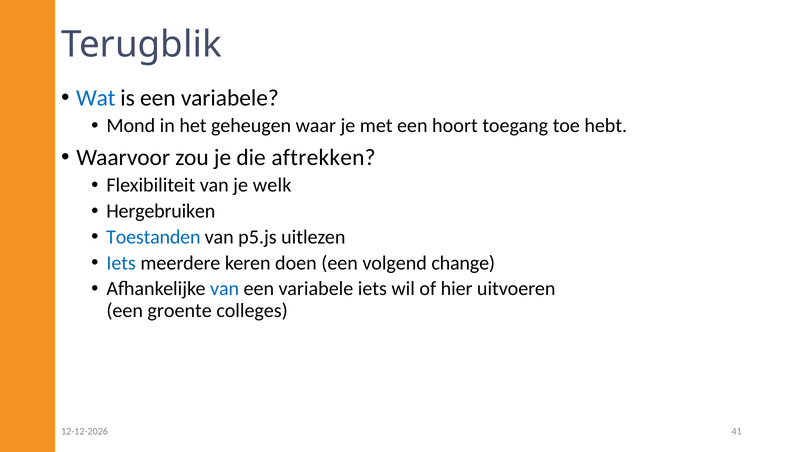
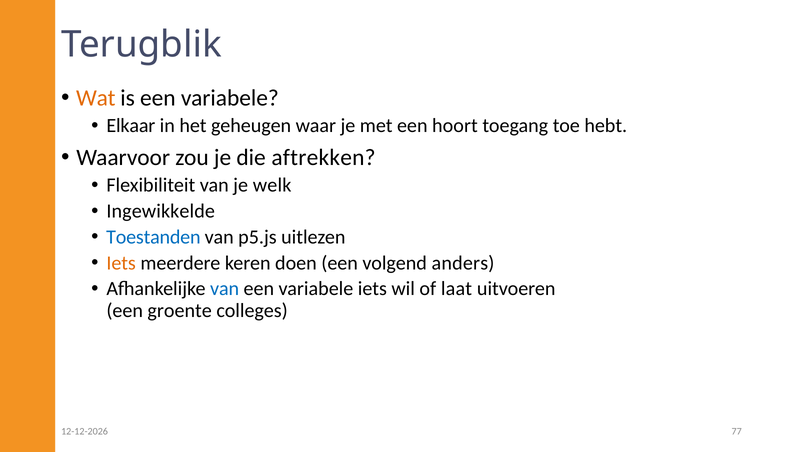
Wat colour: blue -> orange
Mond: Mond -> Elkaar
Hergebruiken: Hergebruiken -> Ingewikkelde
Iets at (121, 263) colour: blue -> orange
change: change -> anders
hier: hier -> laat
41: 41 -> 77
